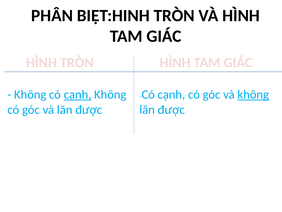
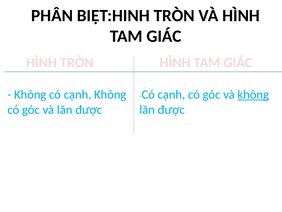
cạnh at (78, 94) underline: present -> none
